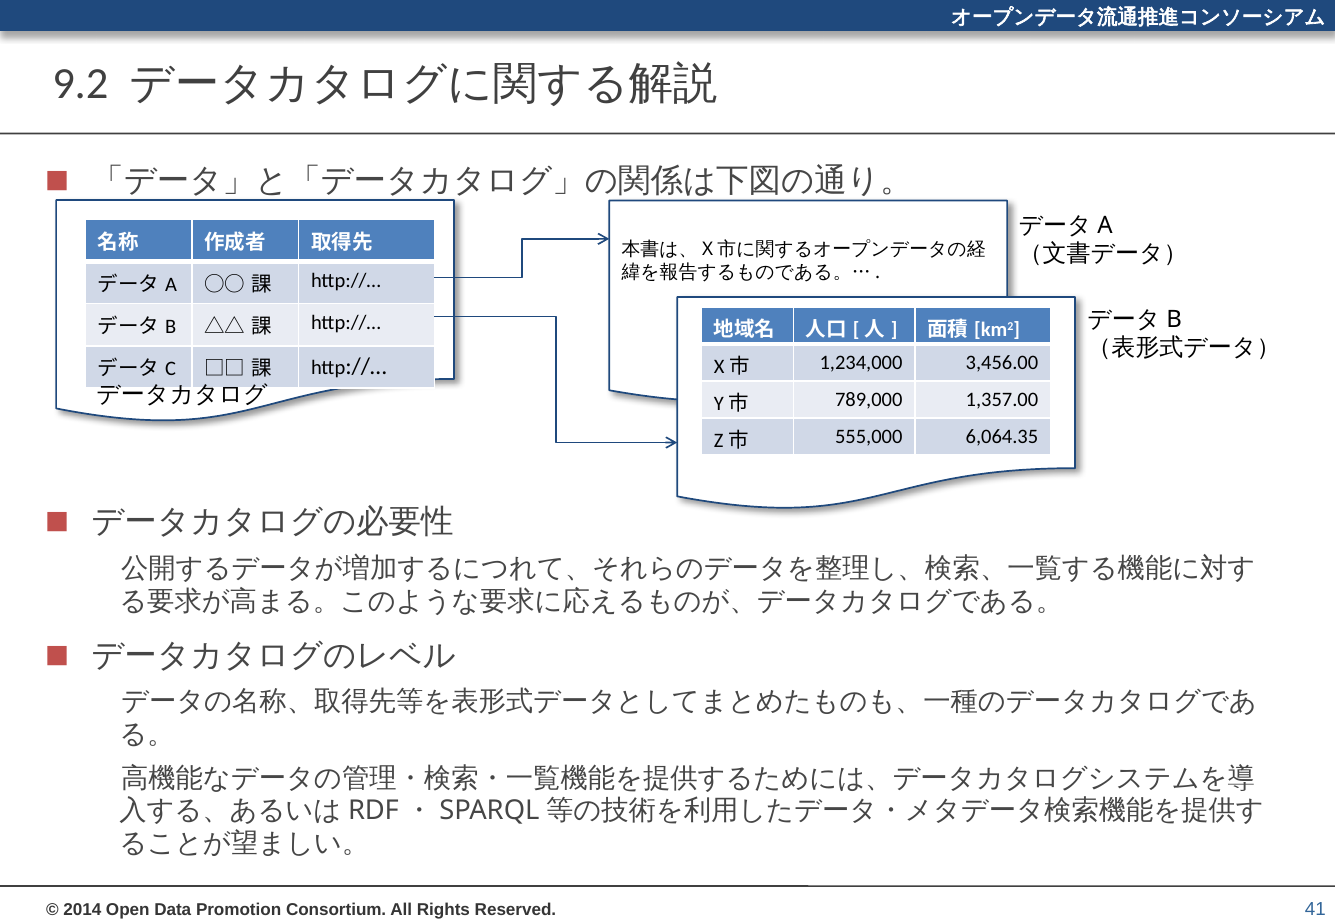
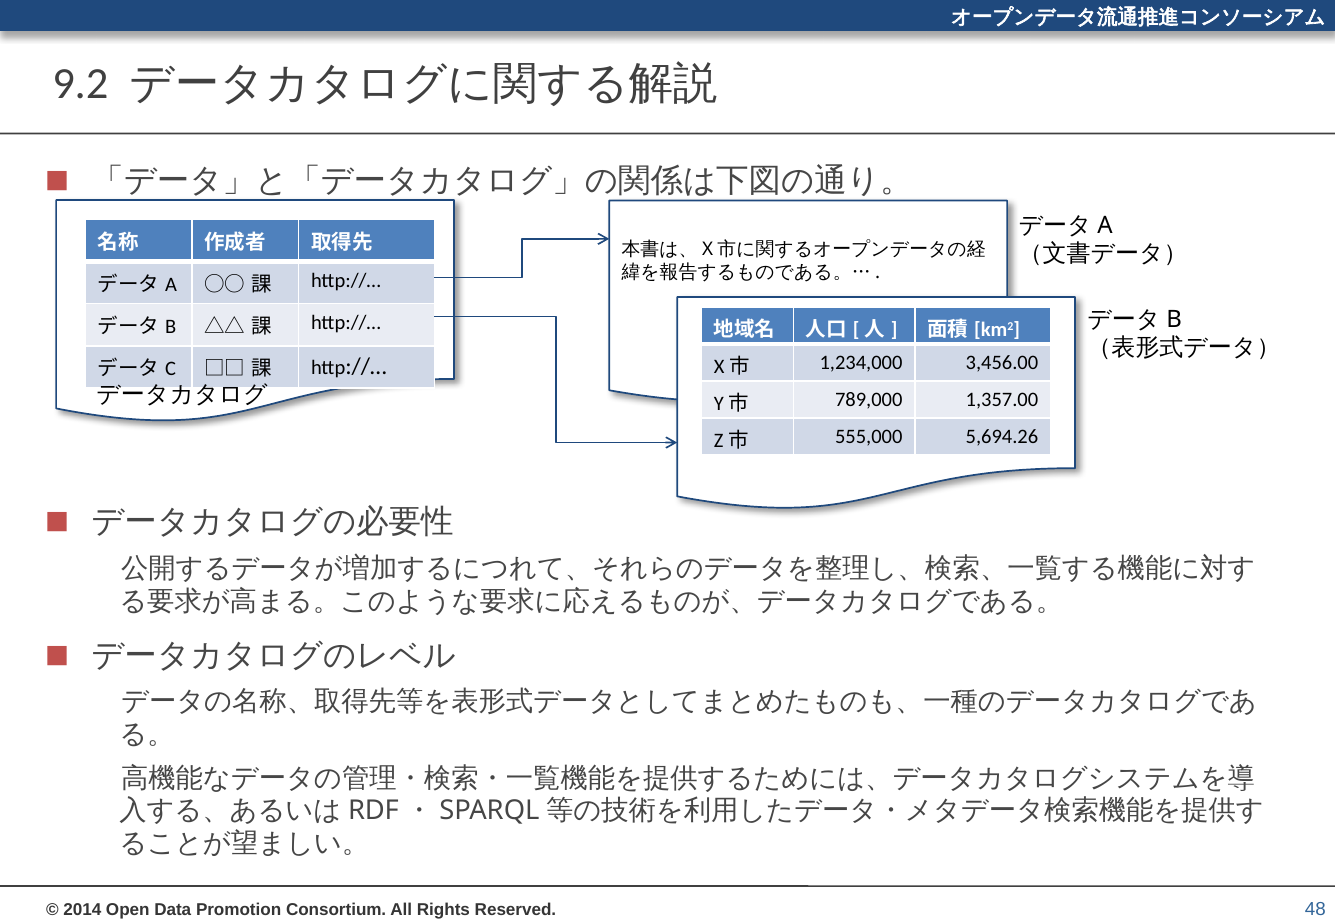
6,064.35: 6,064.35 -> 5,694.26
41: 41 -> 48
